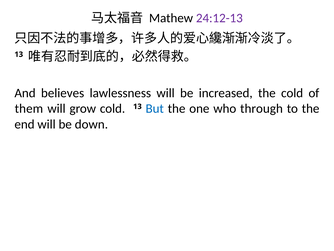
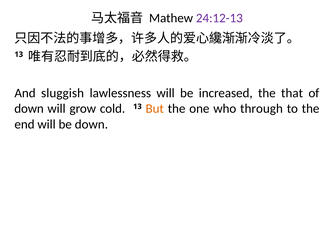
believes: believes -> sluggish
the cold: cold -> that
them at (29, 108): them -> down
But colour: blue -> orange
